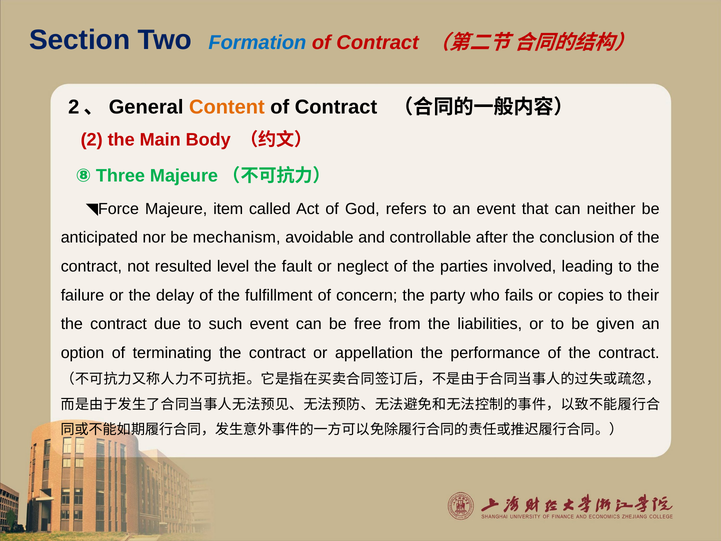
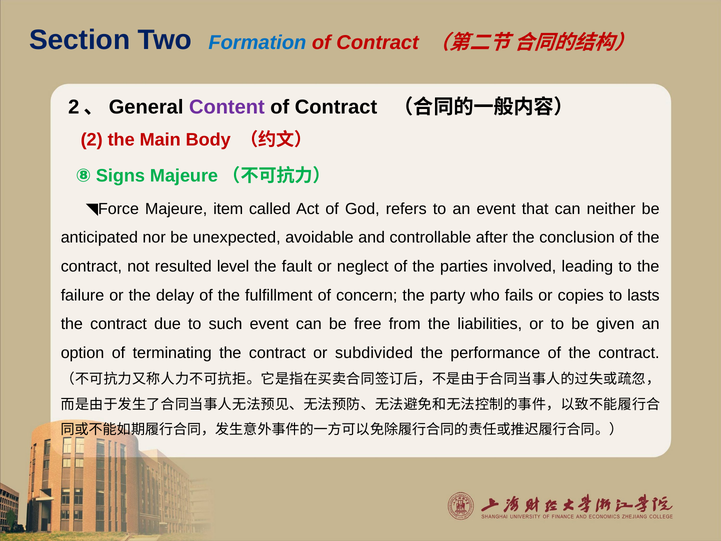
Content colour: orange -> purple
Three: Three -> Signs
mechanism: mechanism -> unexpected
their: their -> lasts
appellation: appellation -> subdivided
